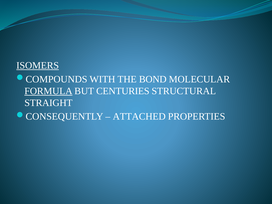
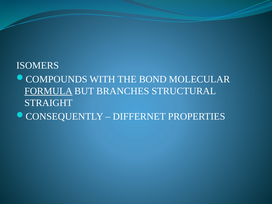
ISOMERS underline: present -> none
CENTURIES: CENTURIES -> BRANCHES
ATTACHED: ATTACHED -> DIFFERNET
